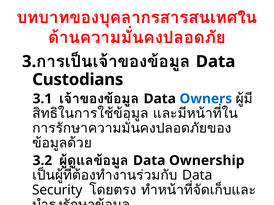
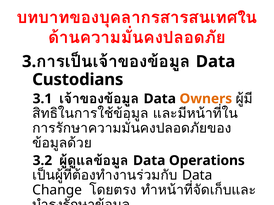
Owners colour: blue -> orange
Ownership: Ownership -> Operations
Security: Security -> Change
